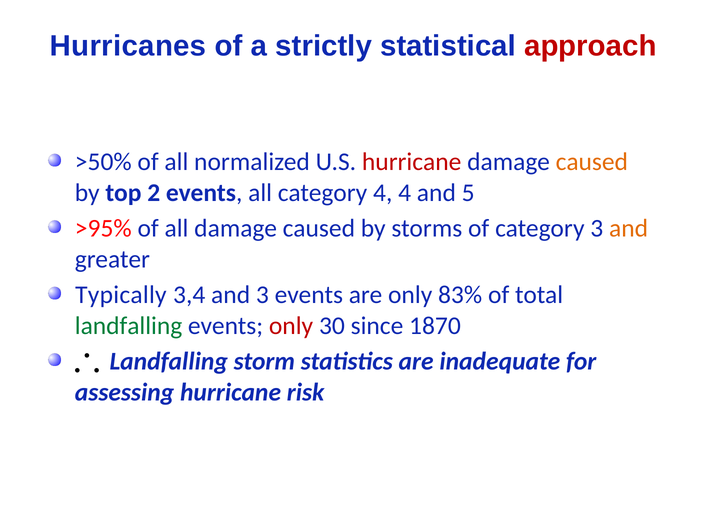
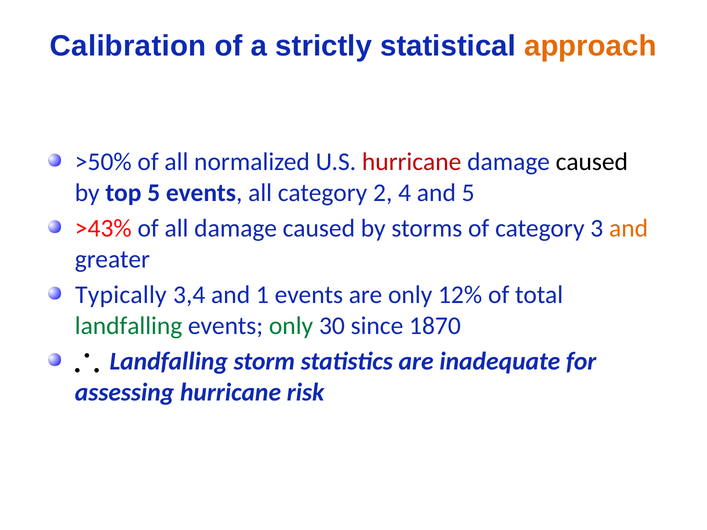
Hurricanes: Hurricanes -> Calibration
approach colour: red -> orange
caused at (592, 162) colour: orange -> black
top 2: 2 -> 5
category 4: 4 -> 2
>95%: >95% -> >43%
and 3: 3 -> 1
83%: 83% -> 12%
only at (291, 326) colour: red -> green
